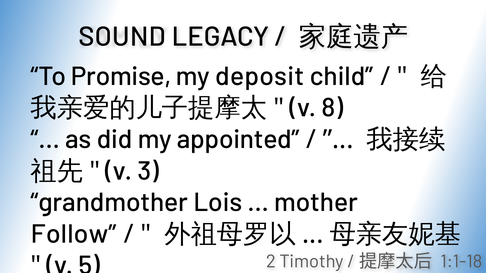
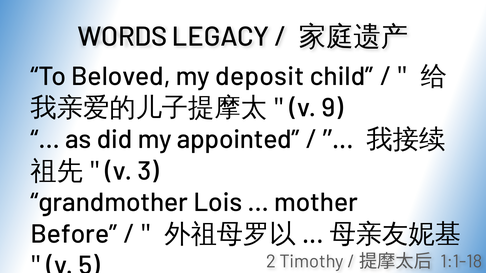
SOUND: SOUND -> WORDS
Promise: Promise -> Beloved
8: 8 -> 9
Follow: Follow -> Before
